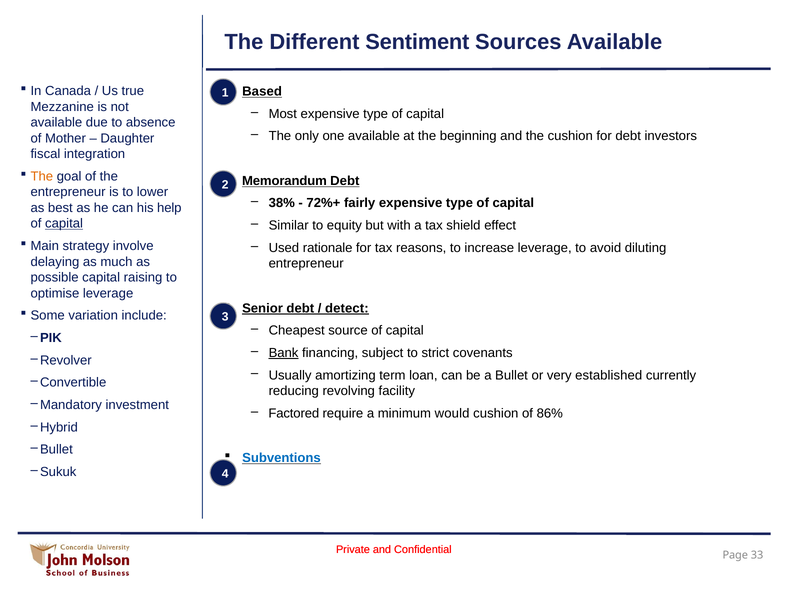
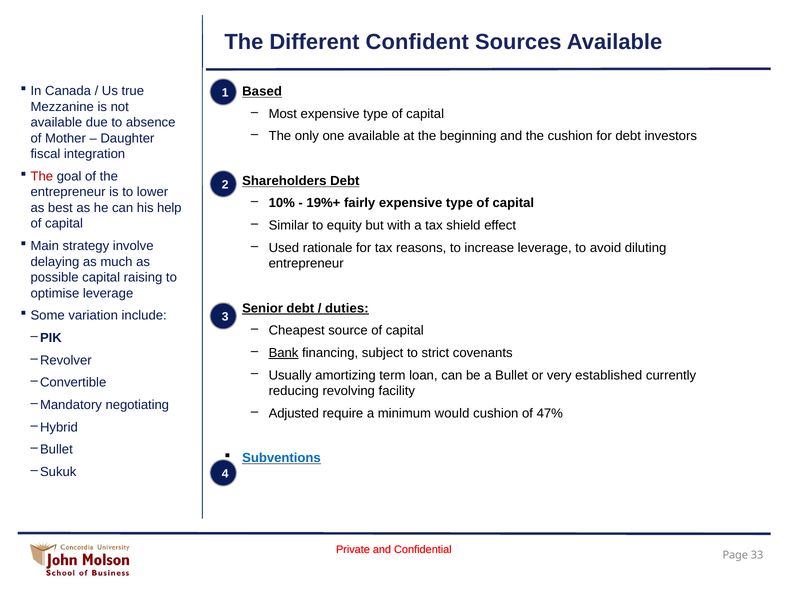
Sentiment: Sentiment -> Confident
The at (42, 176) colour: orange -> red
Memorandum: Memorandum -> Shareholders
38%: 38% -> 10%
72%+: 72%+ -> 19%+
capital at (64, 224) underline: present -> none
detect: detect -> duties
investment: investment -> negotiating
Factored: Factored -> Adjusted
86%: 86% -> 47%
